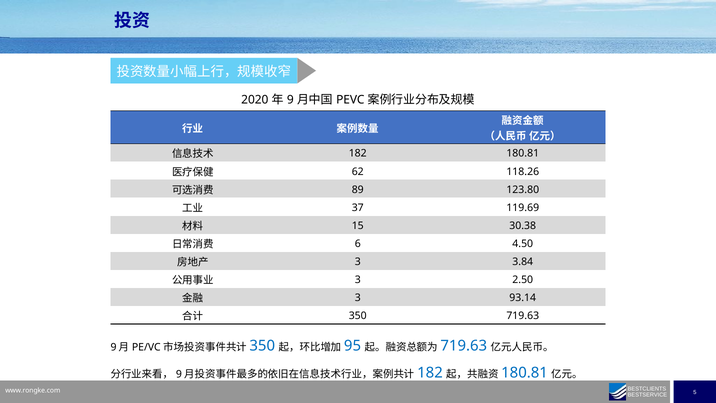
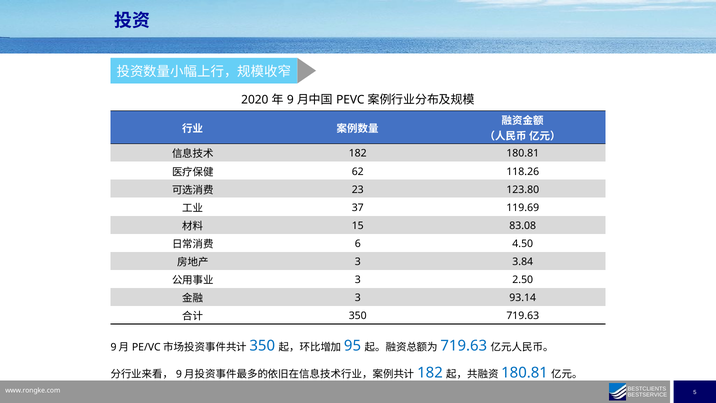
89: 89 -> 23
30.38: 30.38 -> 83.08
